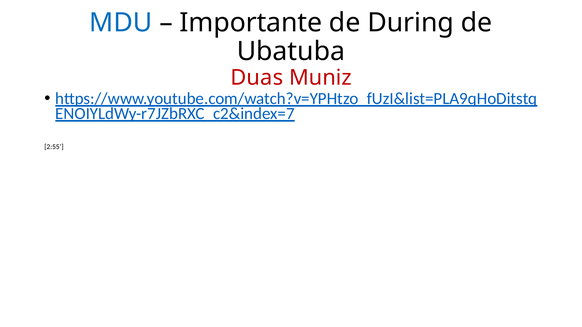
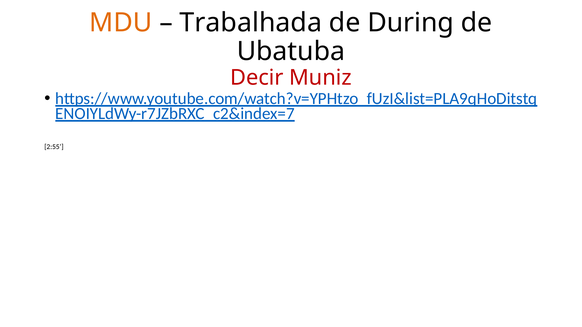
MDU colour: blue -> orange
Importante: Importante -> Trabalhada
Duas: Duas -> Decir
